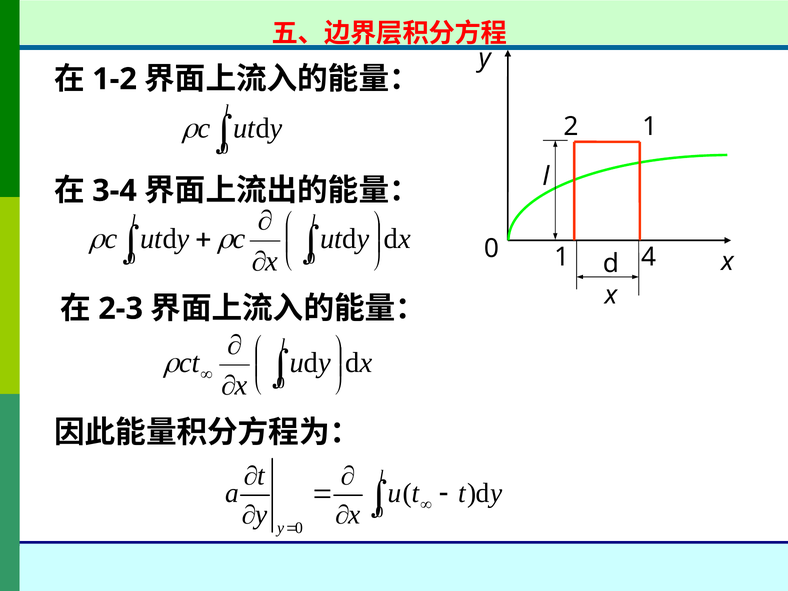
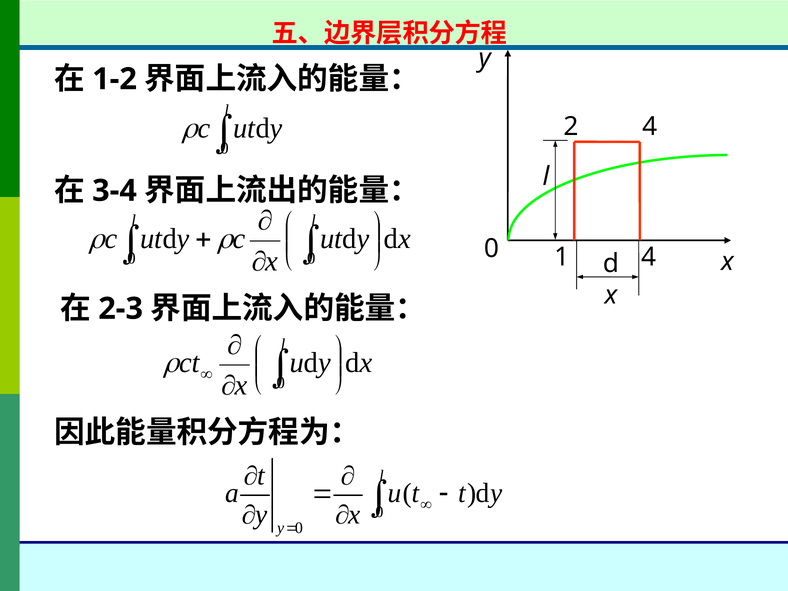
2 1: 1 -> 4
